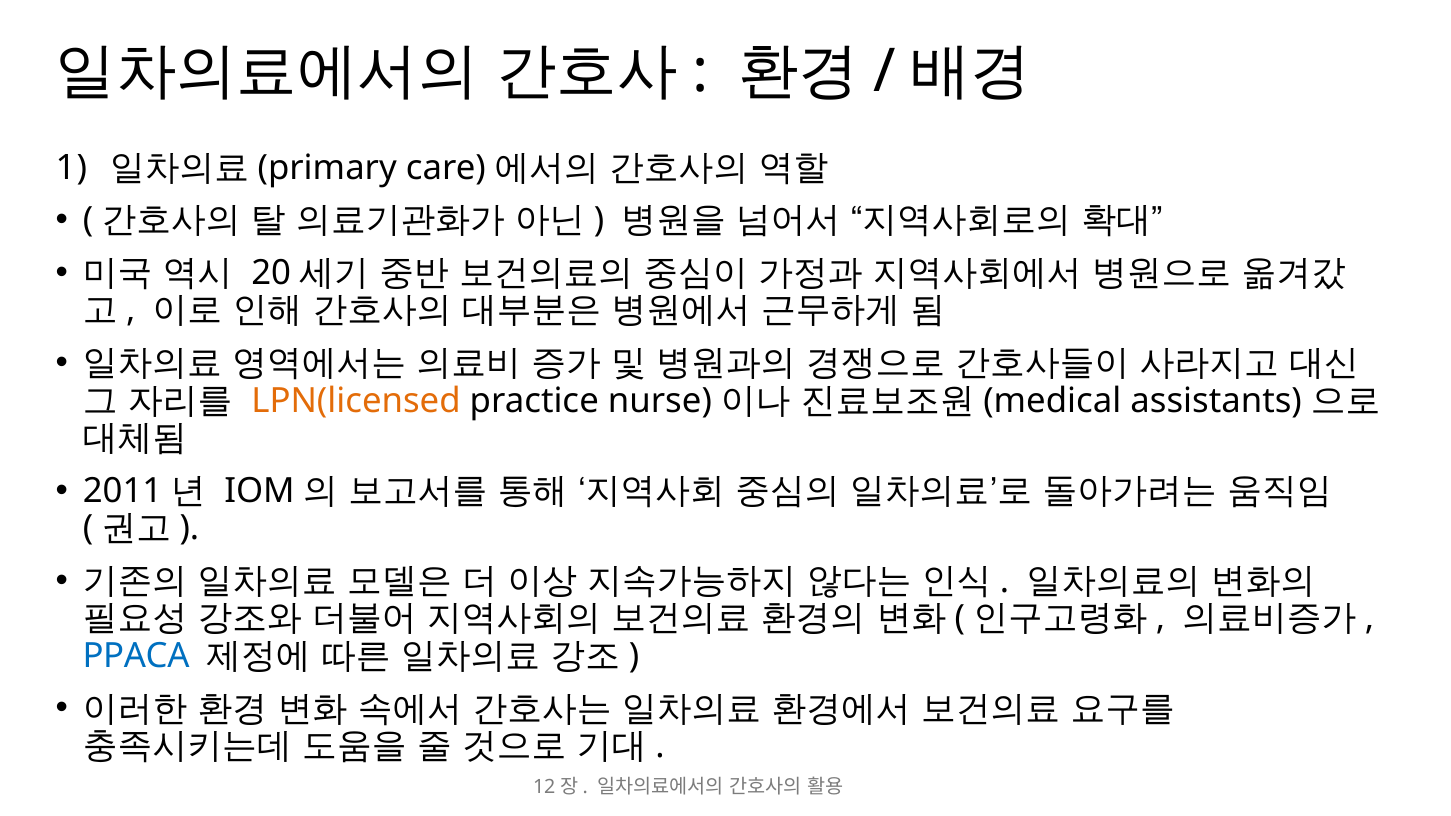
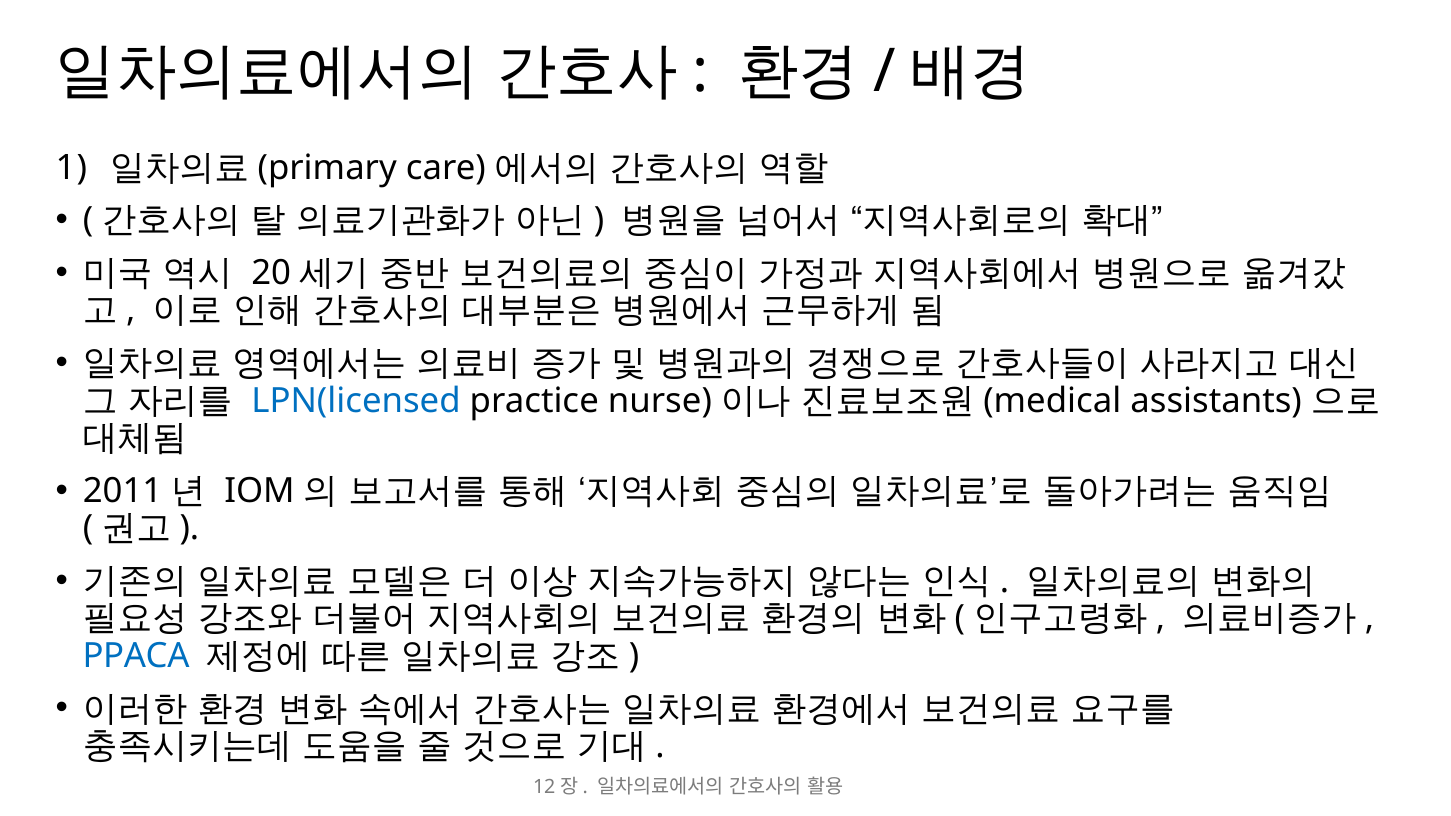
LPN(licensed colour: orange -> blue
